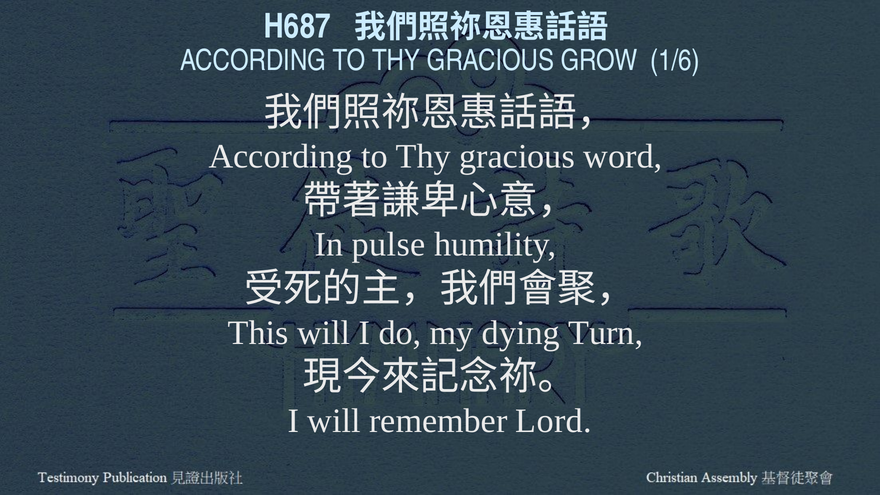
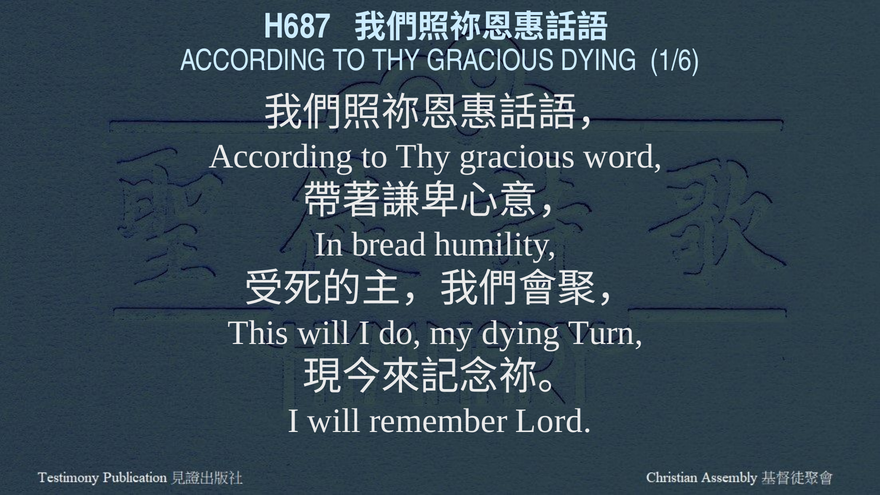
GRACIOUS GROW: GROW -> DYING
pulse: pulse -> bread
